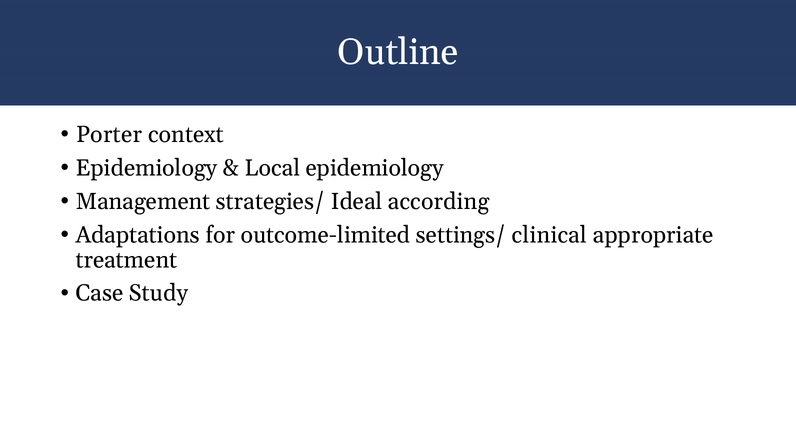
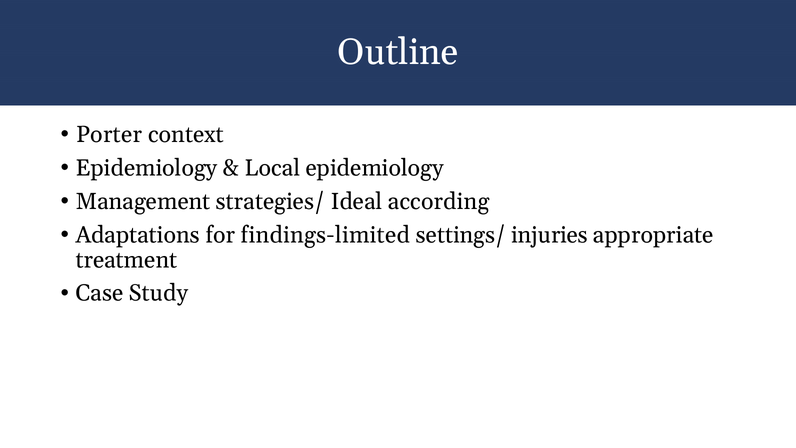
outcome-limited: outcome-limited -> findings-limited
clinical: clinical -> injuries
